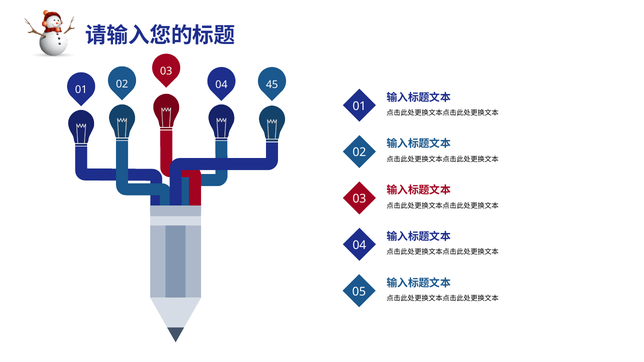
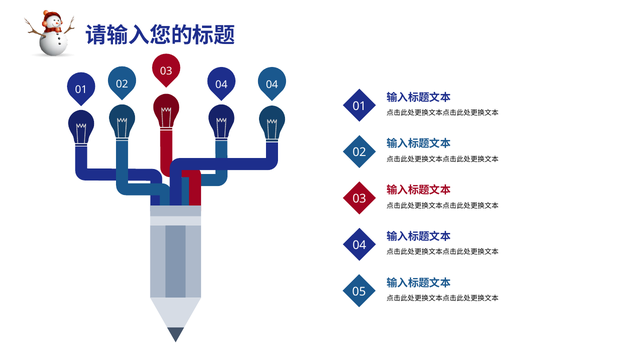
04 45: 45 -> 04
